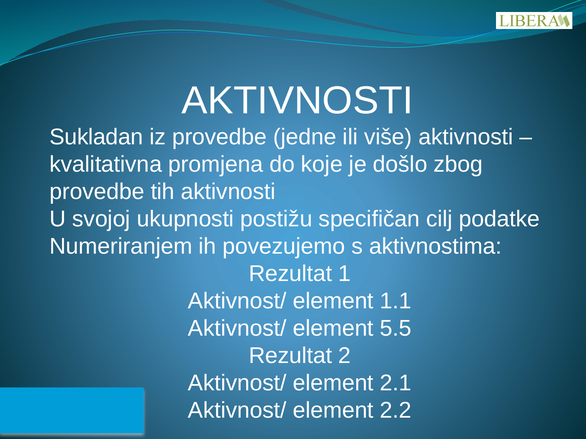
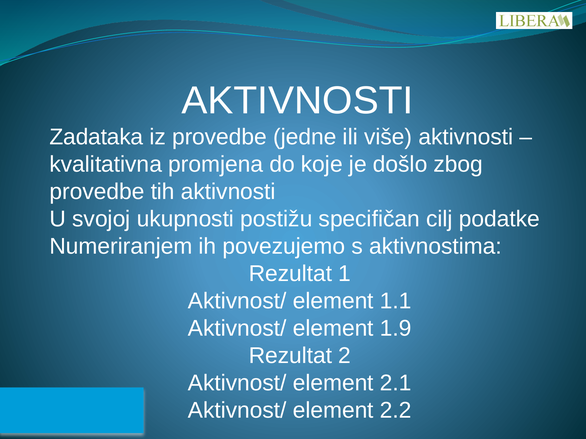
Sukladan: Sukladan -> Zadataka
5.5: 5.5 -> 1.9
